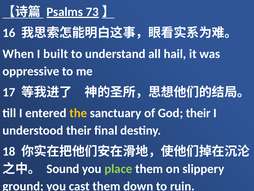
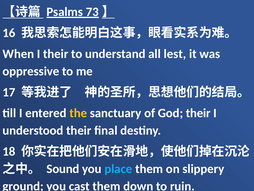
I built: built -> their
hail: hail -> lest
place colour: light green -> light blue
